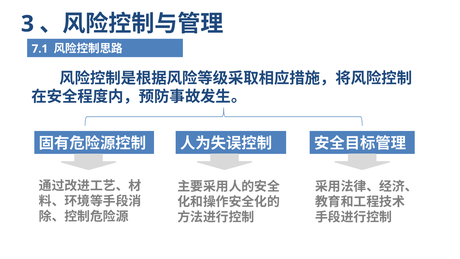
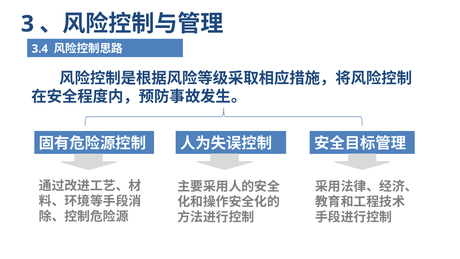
7.1: 7.1 -> 3.4
